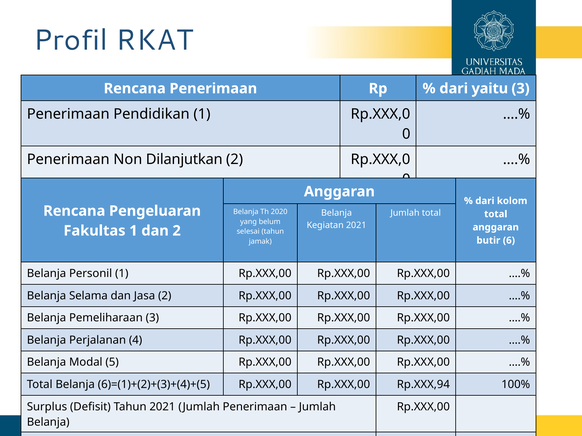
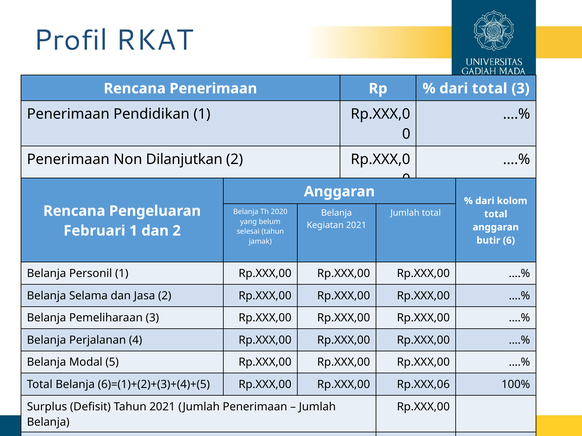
dari yaitu: yaitu -> total
Fakultas: Fakultas -> Februari
Rp.XXX,94: Rp.XXX,94 -> Rp.XXX,06
